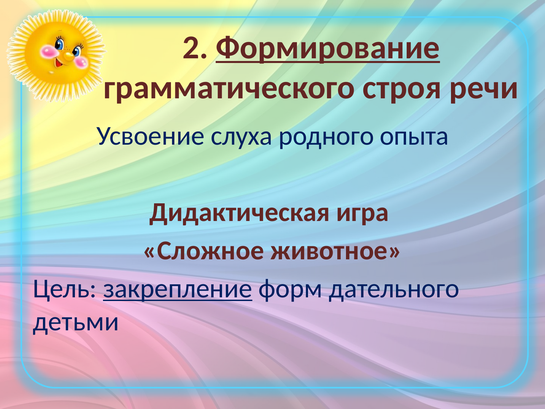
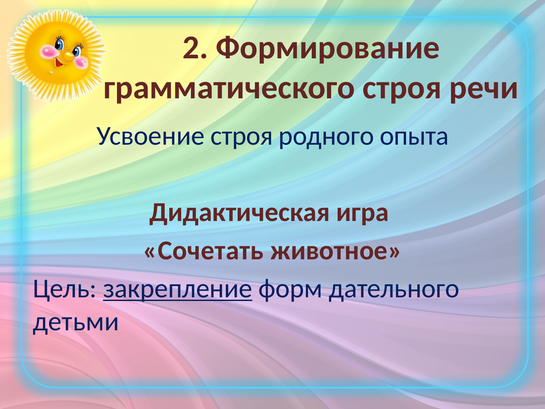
Формирование underline: present -> none
Усвоение слуха: слуха -> строя
Сложное: Сложное -> Сочетать
